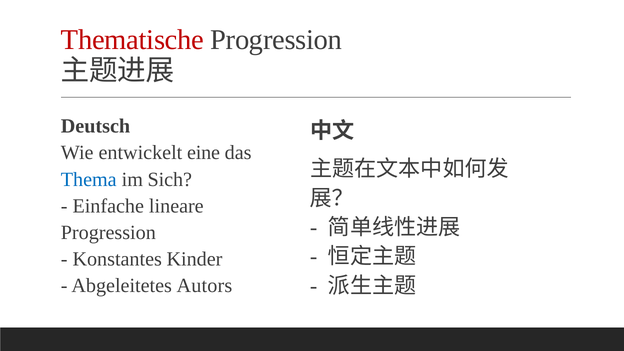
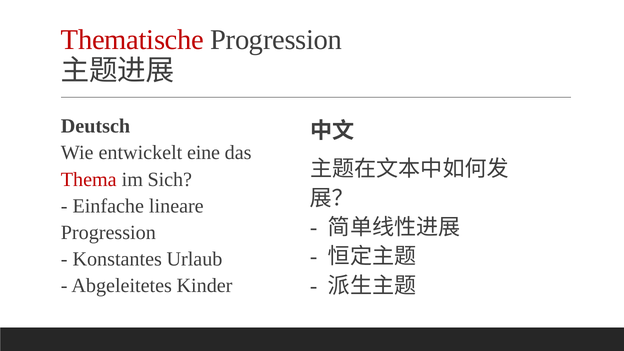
Thema colour: blue -> red
Kinder: Kinder -> Urlaub
Autors: Autors -> Kinder
